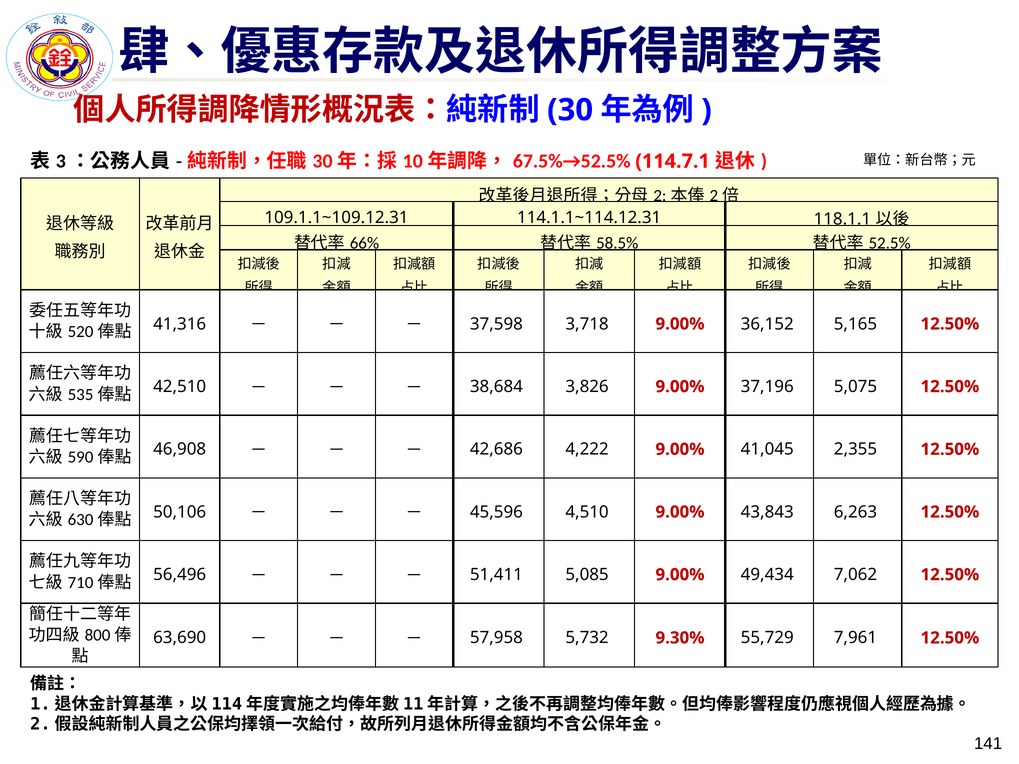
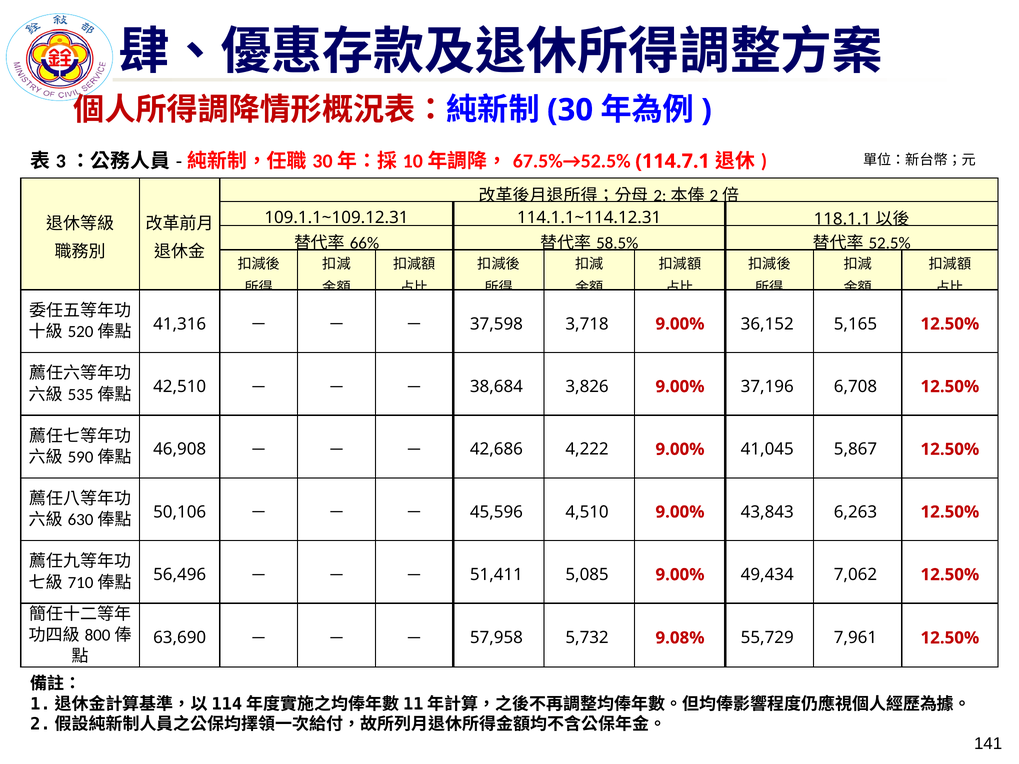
5,075: 5,075 -> 6,708
2,355: 2,355 -> 5,867
9.30%: 9.30% -> 9.08%
